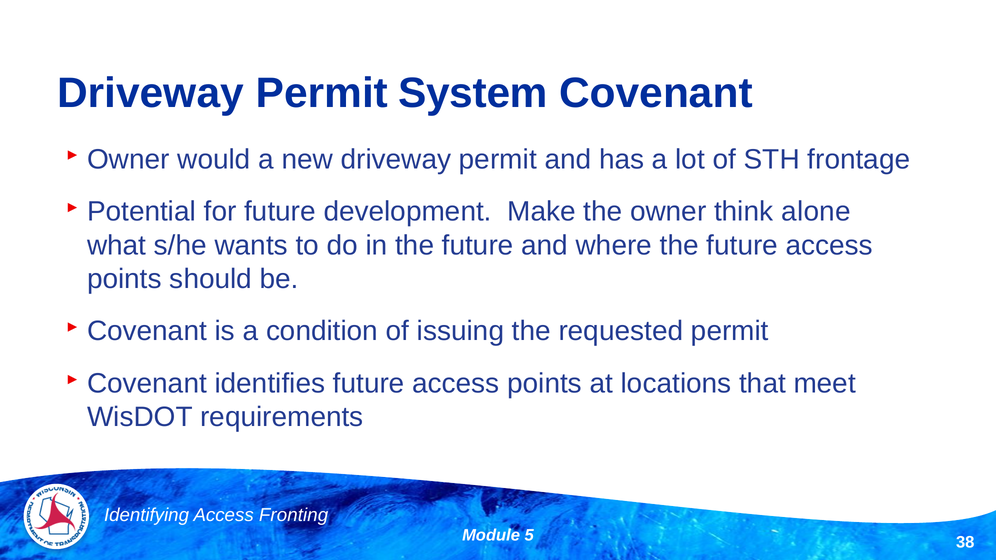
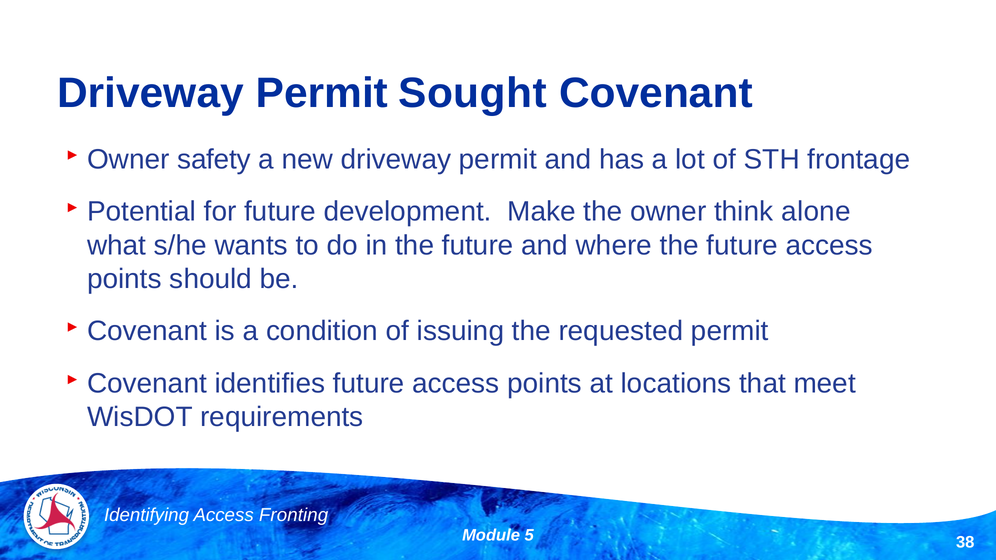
System: System -> Sought
would: would -> safety
